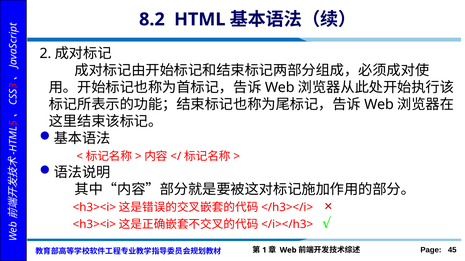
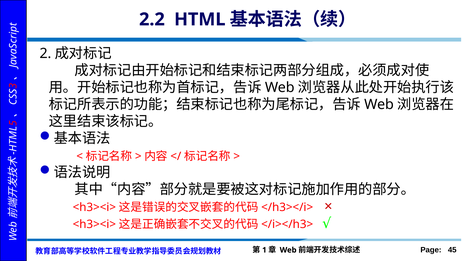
8.2: 8.2 -> 2.2
